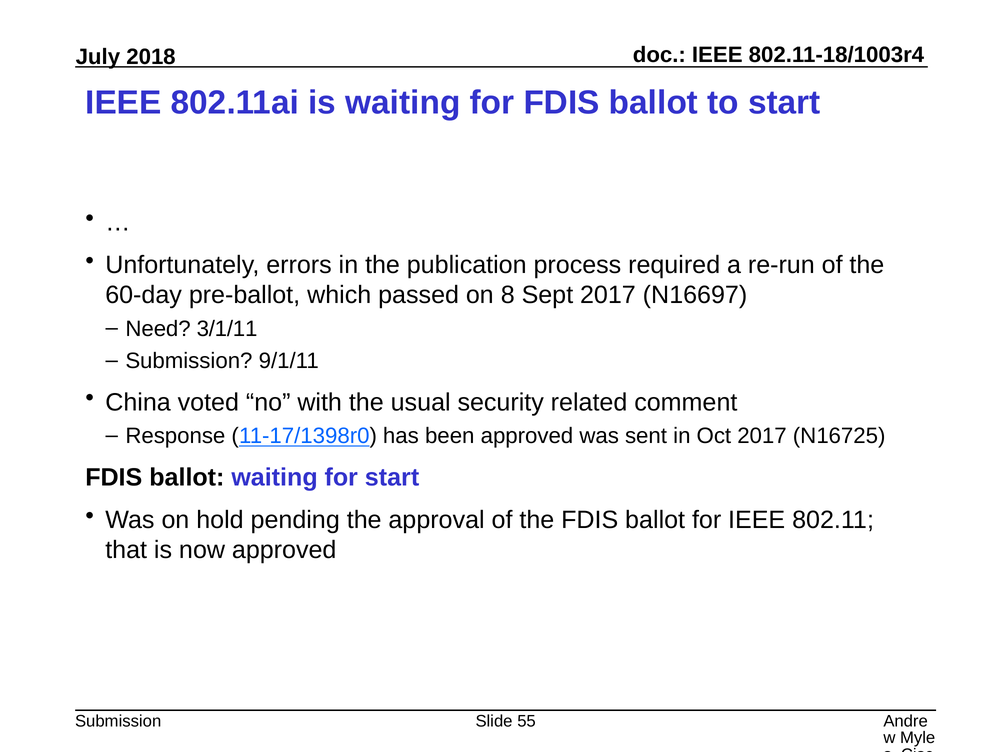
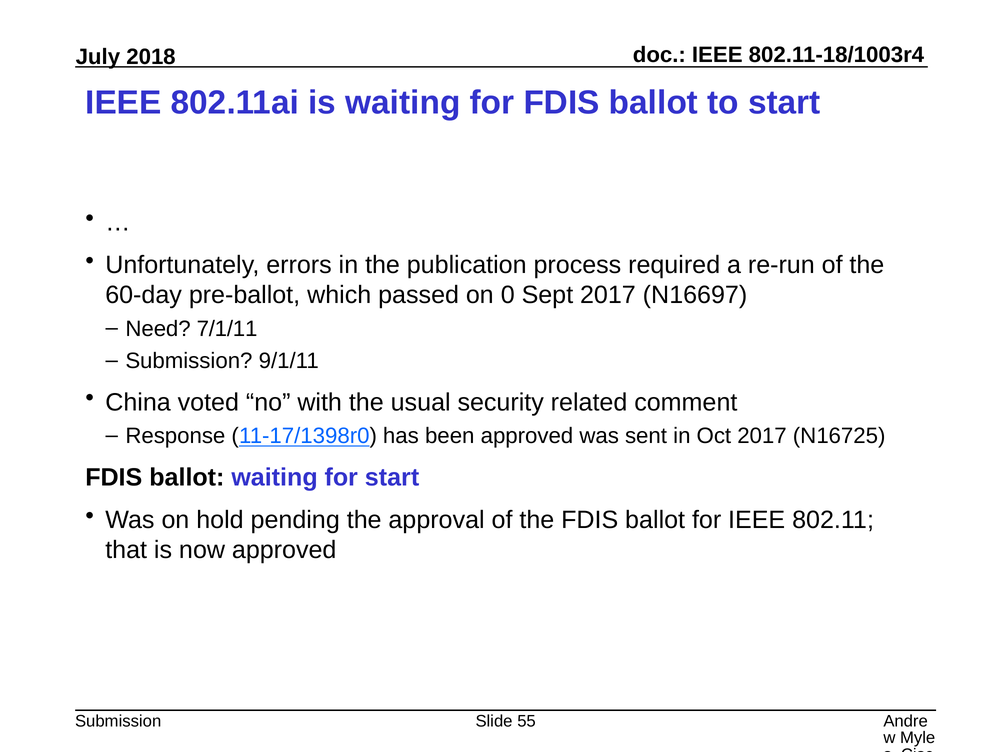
8: 8 -> 0
3/1/11: 3/1/11 -> 7/1/11
